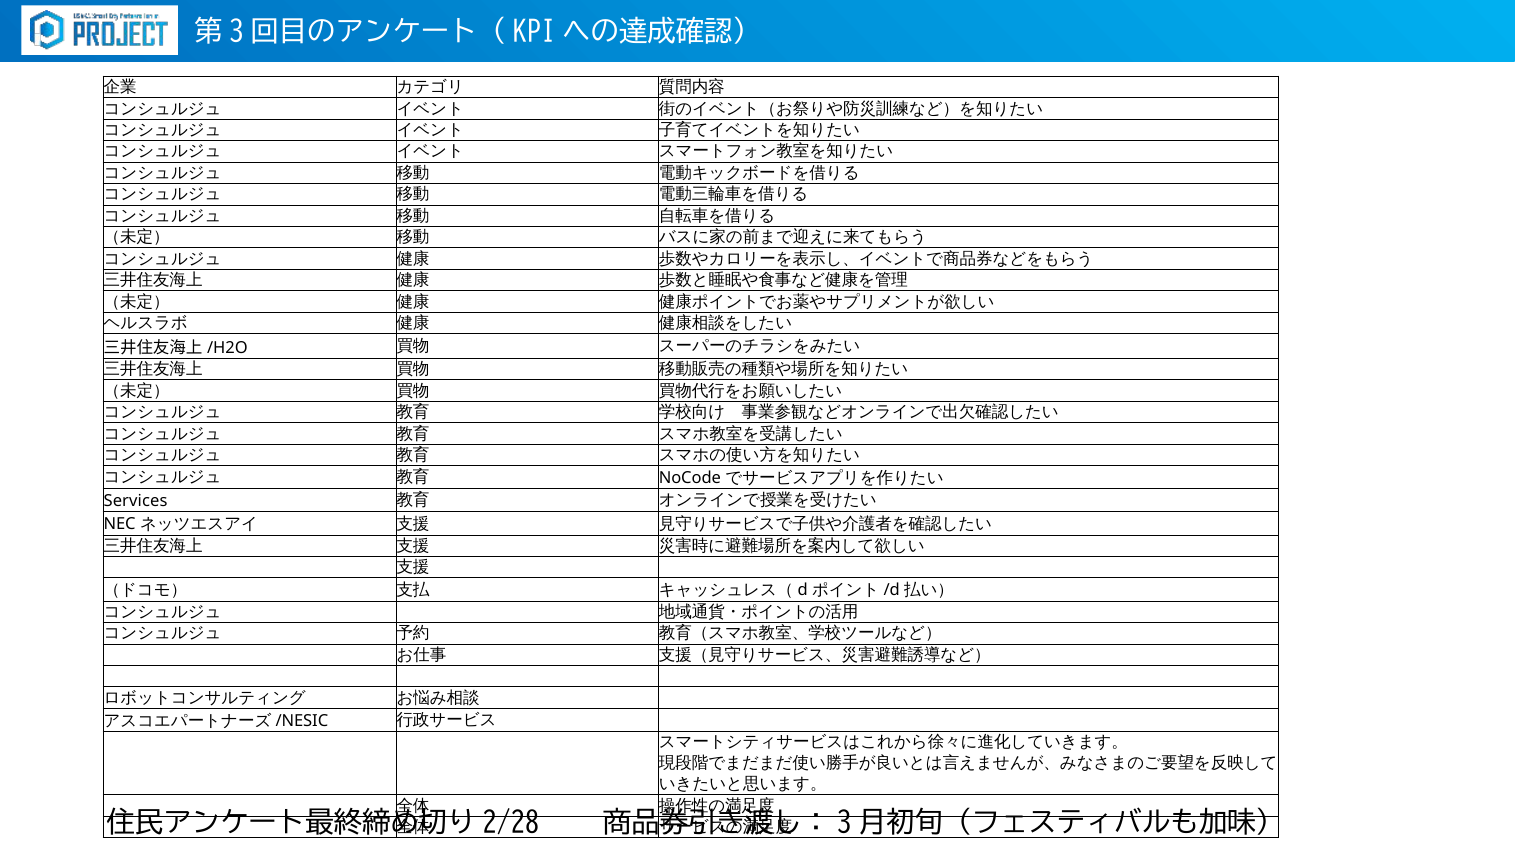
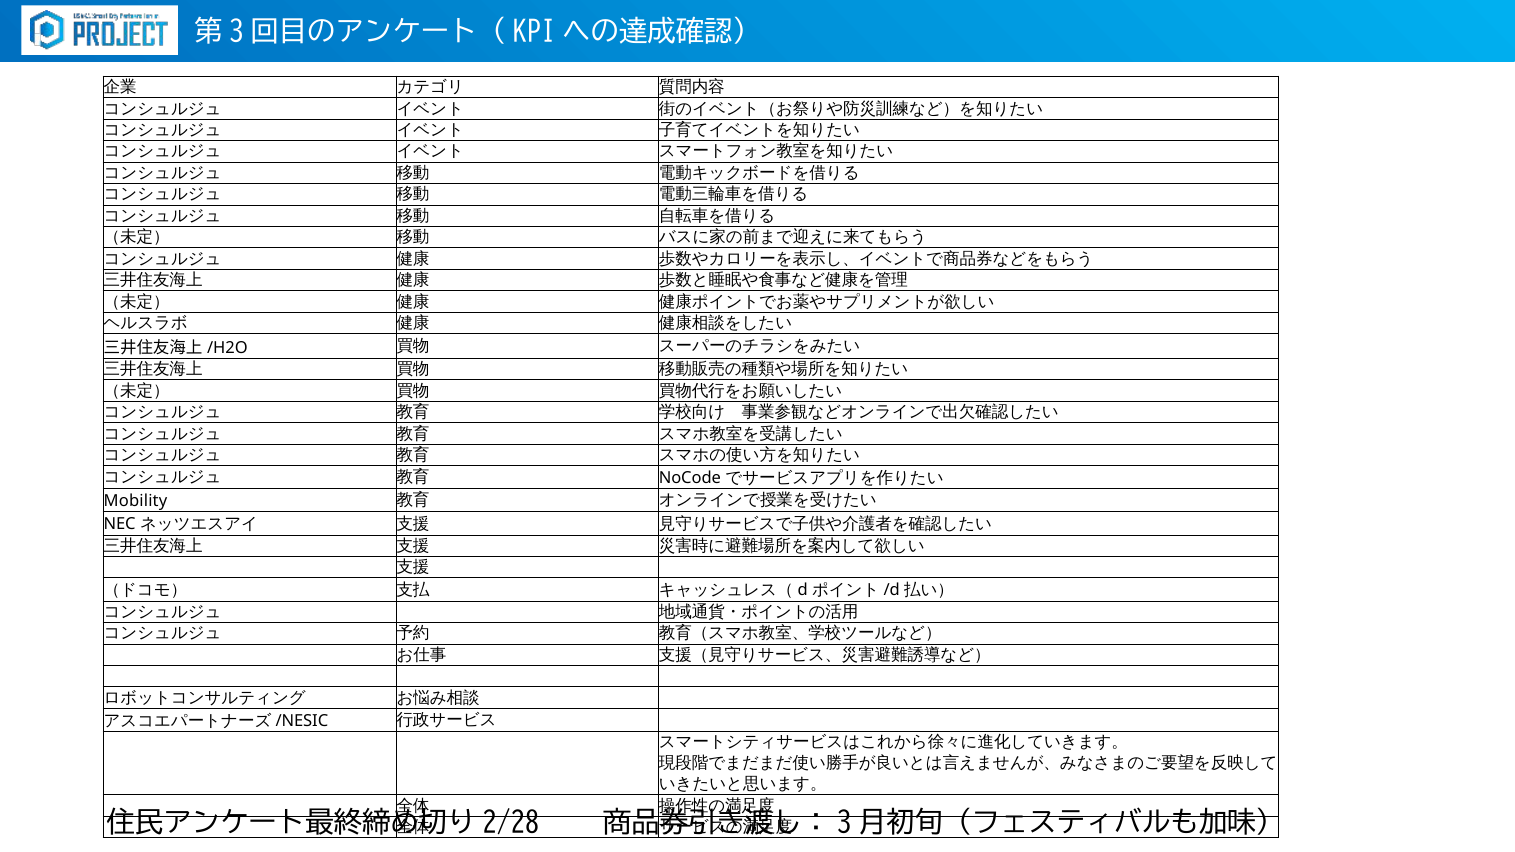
Services: Services -> Mobility
